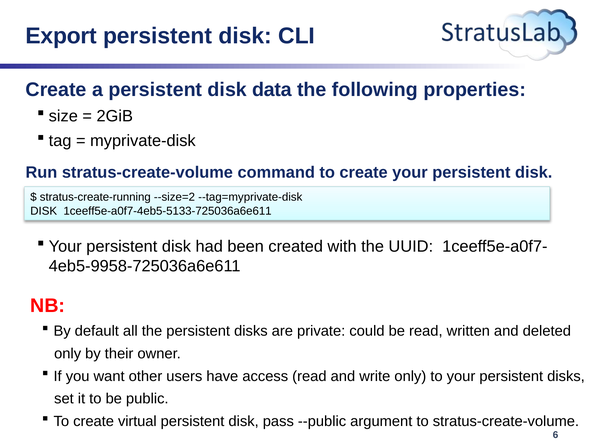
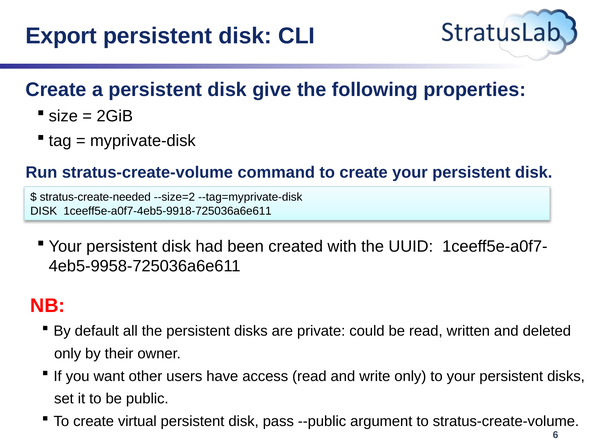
data: data -> give
stratus-create-running: stratus-create-running -> stratus-create-needed
1ceeff5e-a0f7-4eb5-5133-725036a6e611: 1ceeff5e-a0f7-4eb5-5133-725036a6e611 -> 1ceeff5e-a0f7-4eb5-9918-725036a6e611
